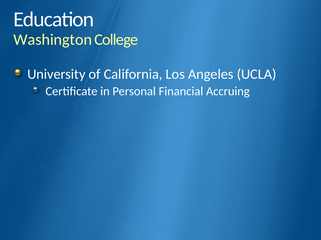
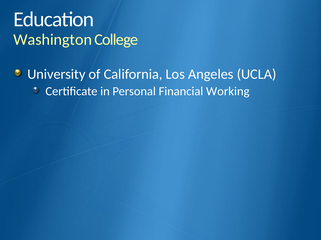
Accruing: Accruing -> Working
